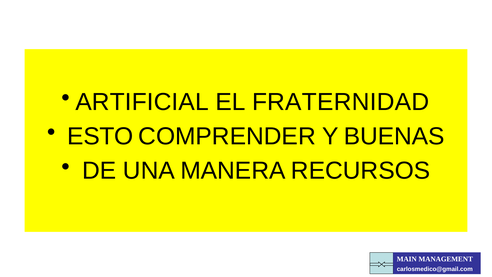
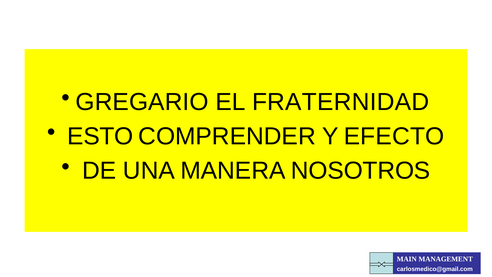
ARTIFICIAL: ARTIFICIAL -> GREGARIO
BUENAS: BUENAS -> EFECTO
RECURSOS: RECURSOS -> NOSOTROS
